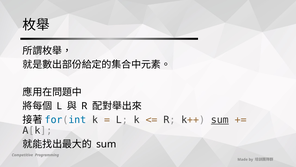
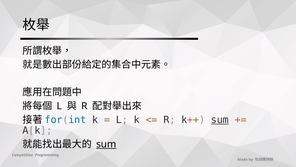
sum at (106, 144) underline: none -> present
